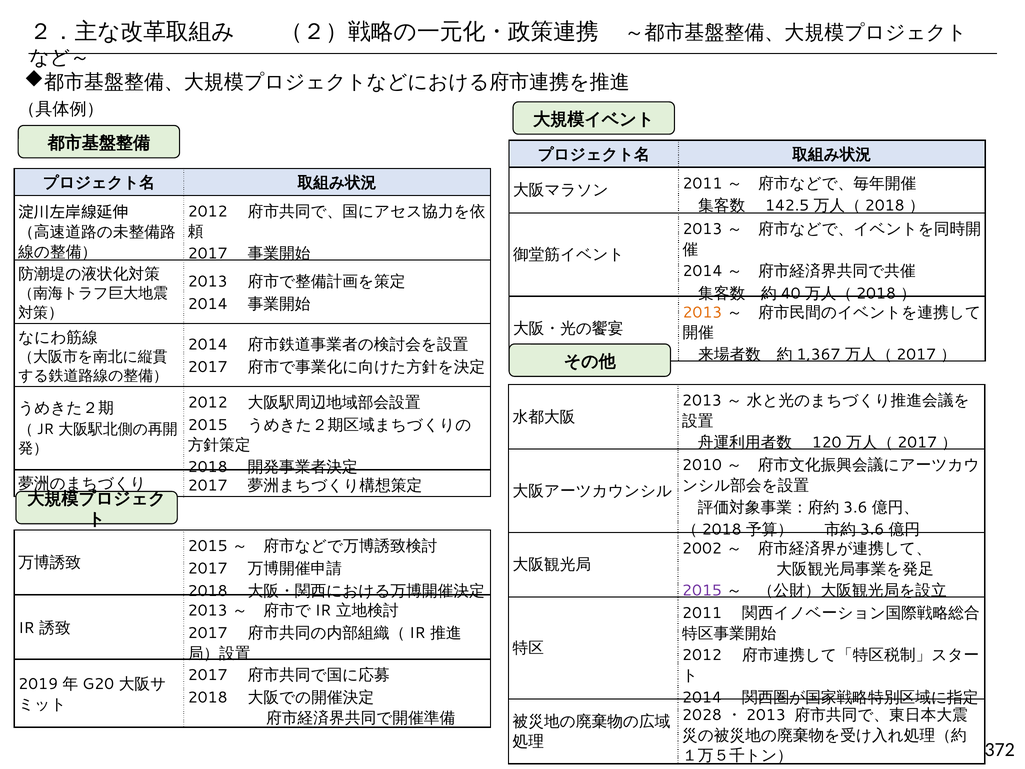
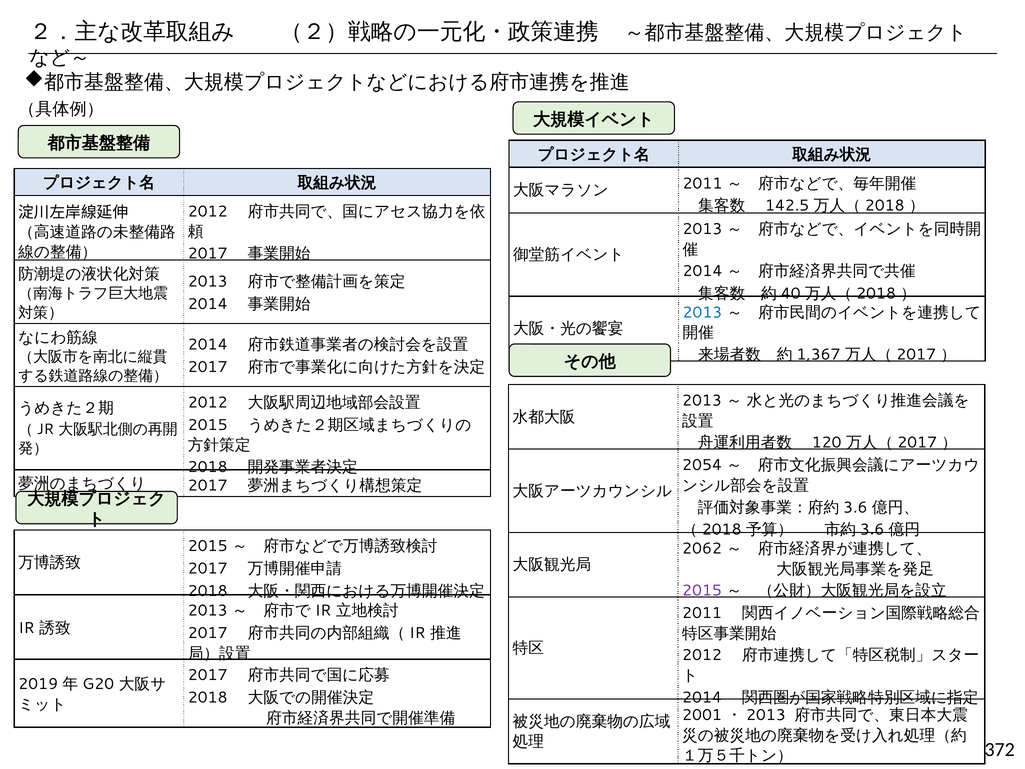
2013 at (702, 312) colour: orange -> blue
2010: 2010 -> 2054
2002: 2002 -> 2062
2028: 2028 -> 2001
